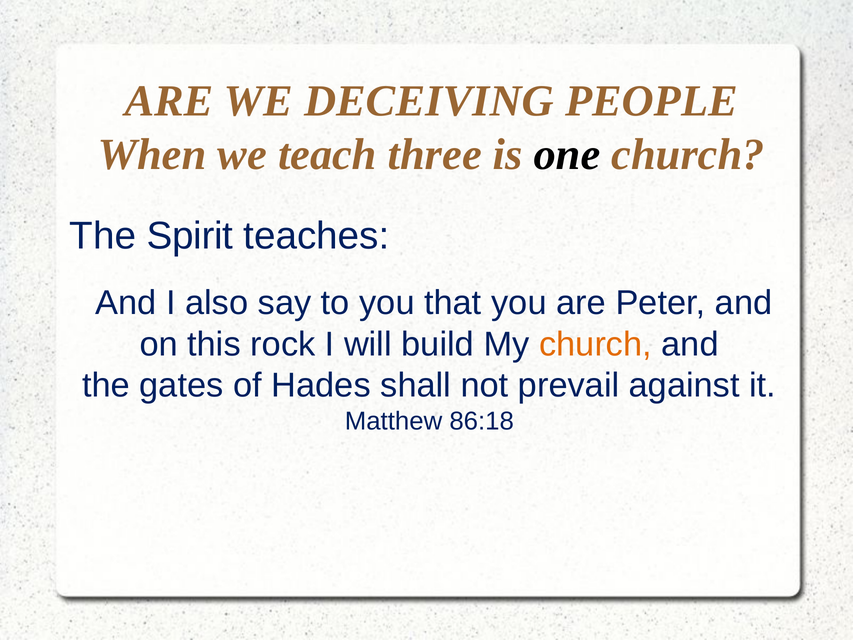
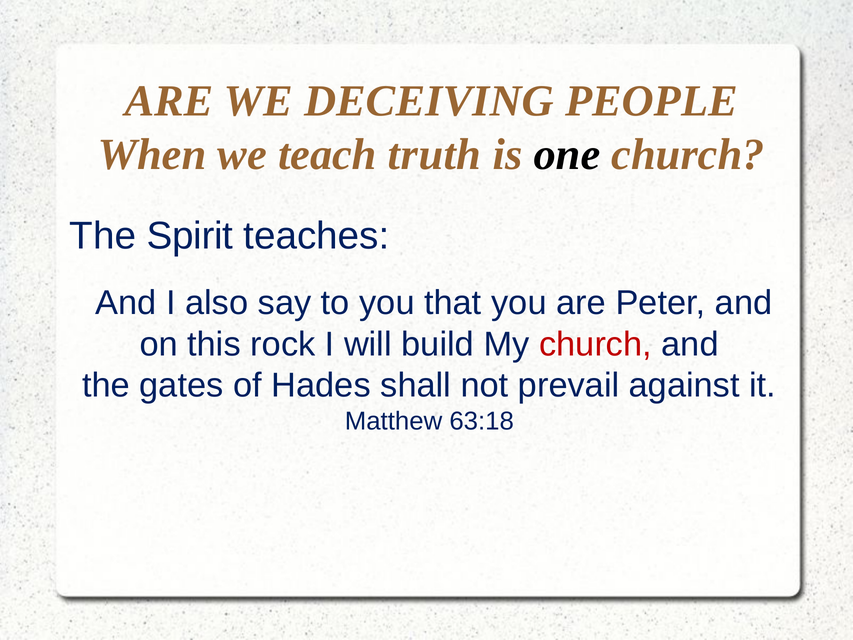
three: three -> truth
church at (595, 344) colour: orange -> red
86:18: 86:18 -> 63:18
